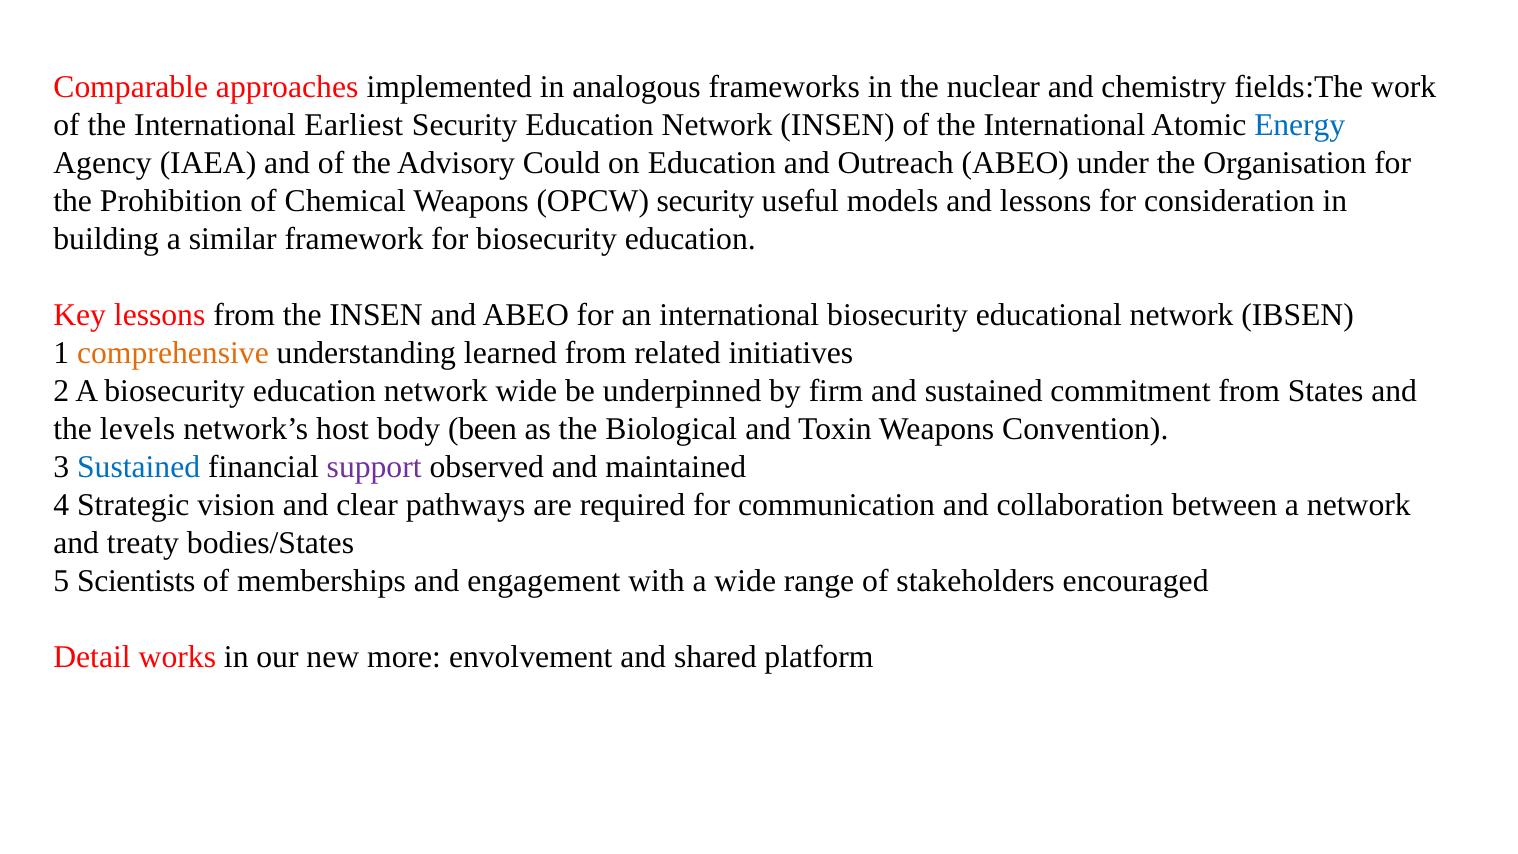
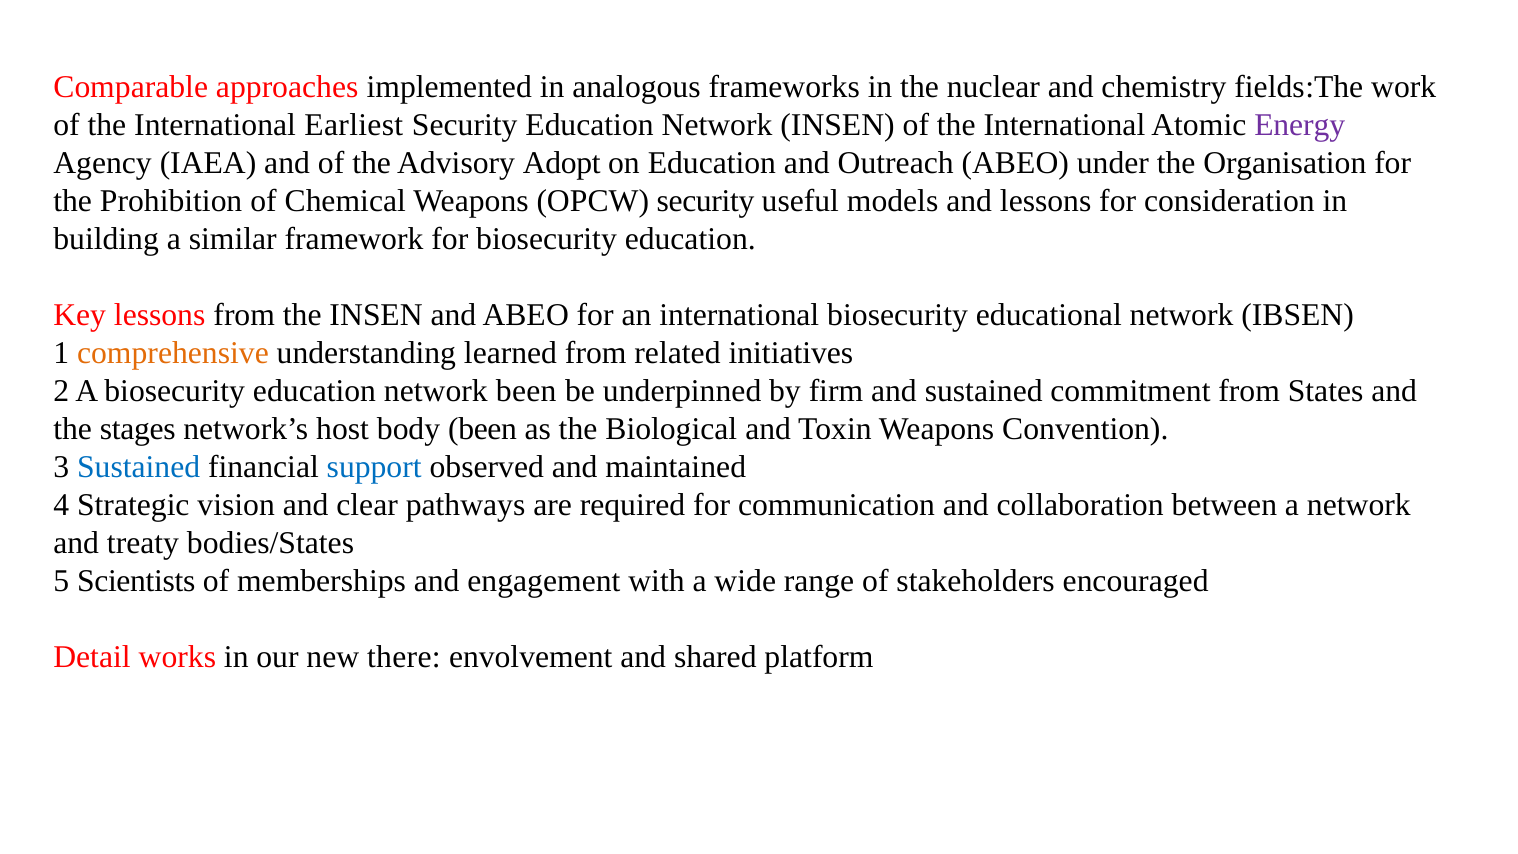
Energy colour: blue -> purple
Could: Could -> Adopt
network wide: wide -> been
levels: levels -> stages
support colour: purple -> blue
more: more -> there
